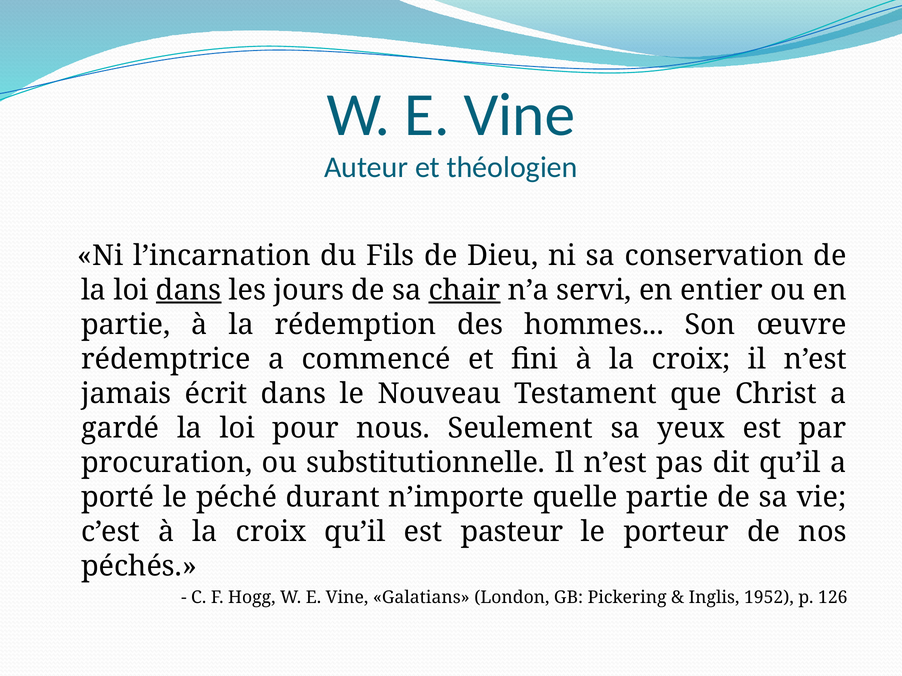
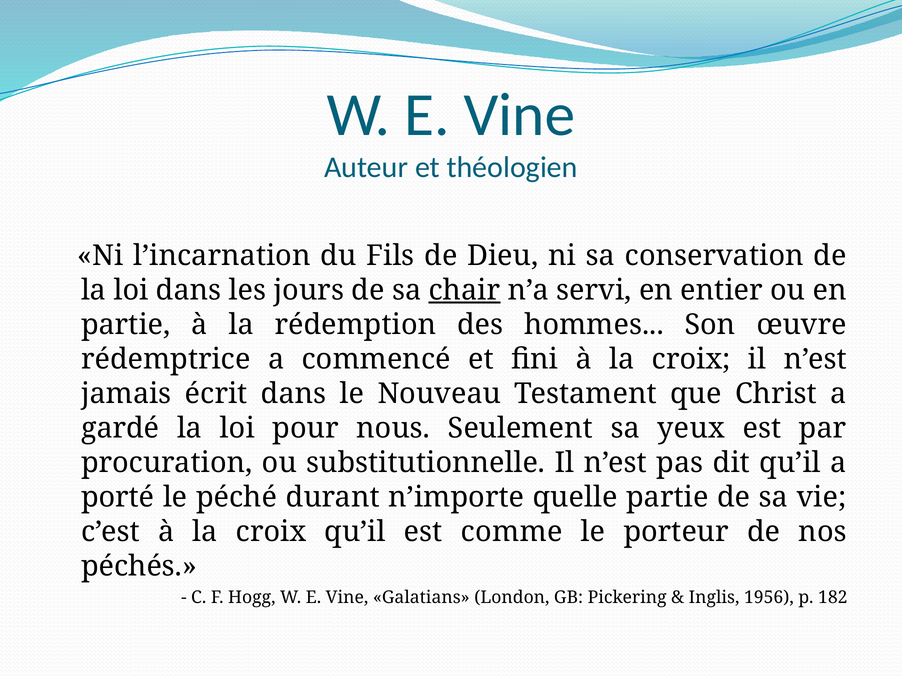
dans at (189, 290) underline: present -> none
pasteur: pasteur -> comme
1952: 1952 -> 1956
126: 126 -> 182
